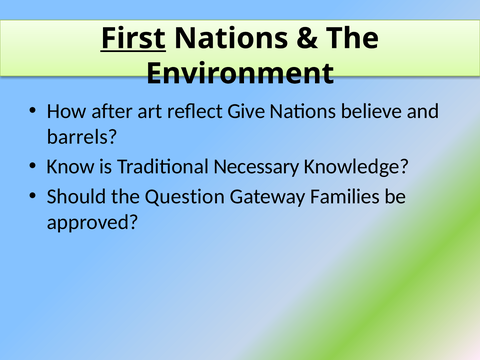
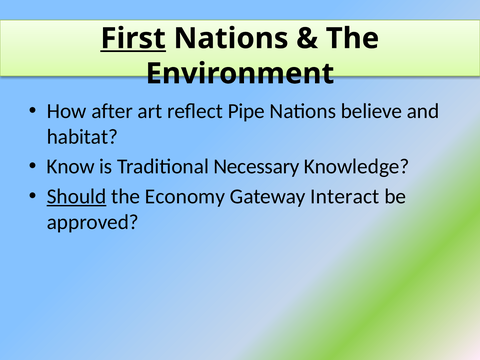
Give: Give -> Pipe
barrels: barrels -> habitat
Should underline: none -> present
Question: Question -> Economy
Families: Families -> Interact
